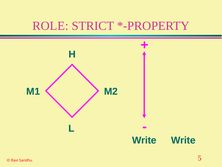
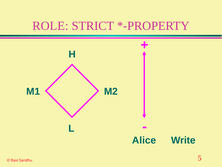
Write at (144, 140): Write -> Alice
